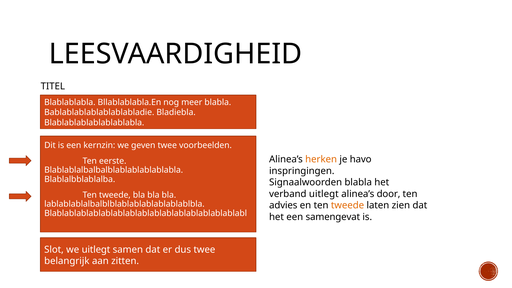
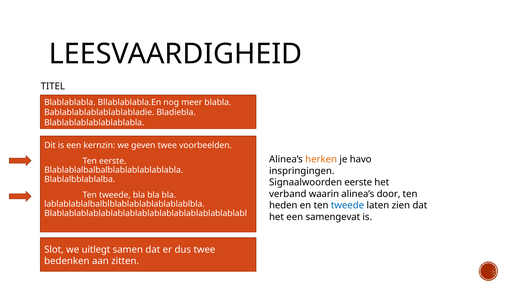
Signaalwoorden blabla: blabla -> eerste
verband uitlegt: uitlegt -> waarin
advies: advies -> heden
tweede at (348, 205) colour: orange -> blue
belangrijk: belangrijk -> bedenken
